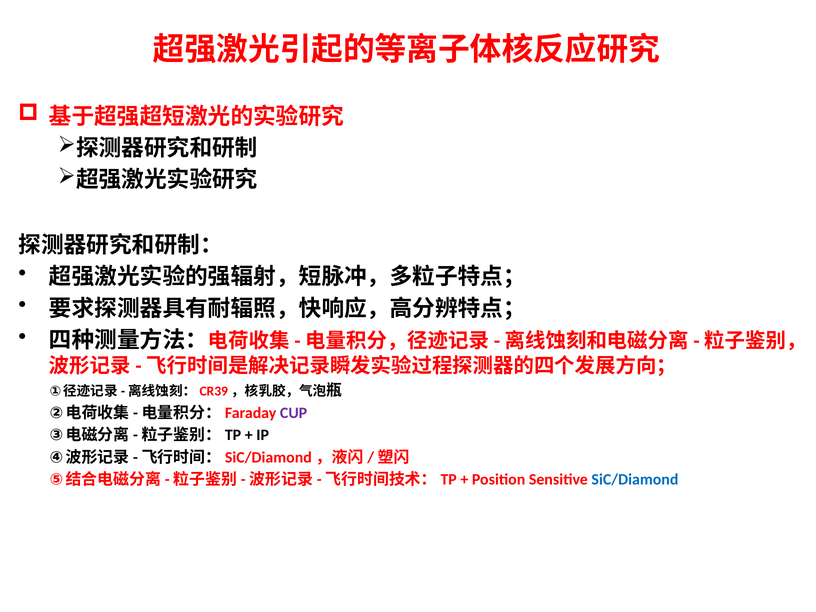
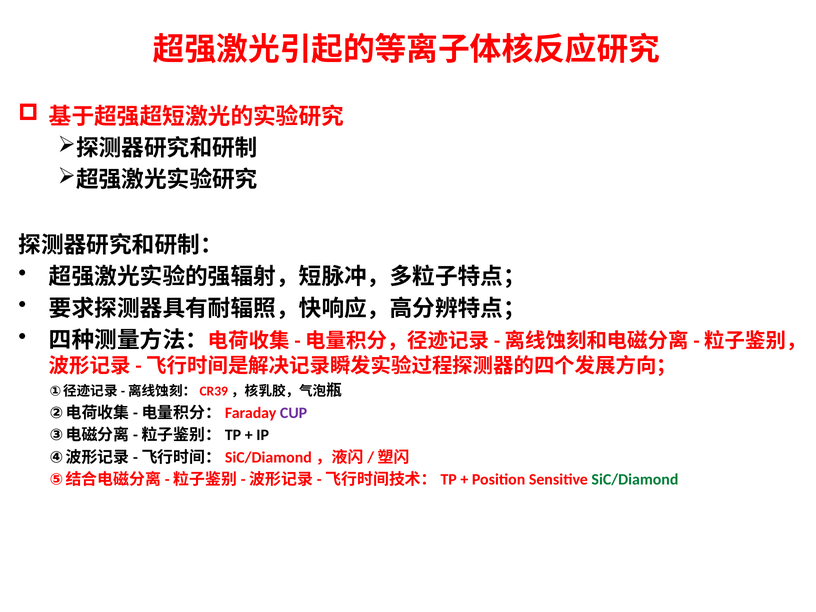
SiC/Diamond colour: blue -> green
